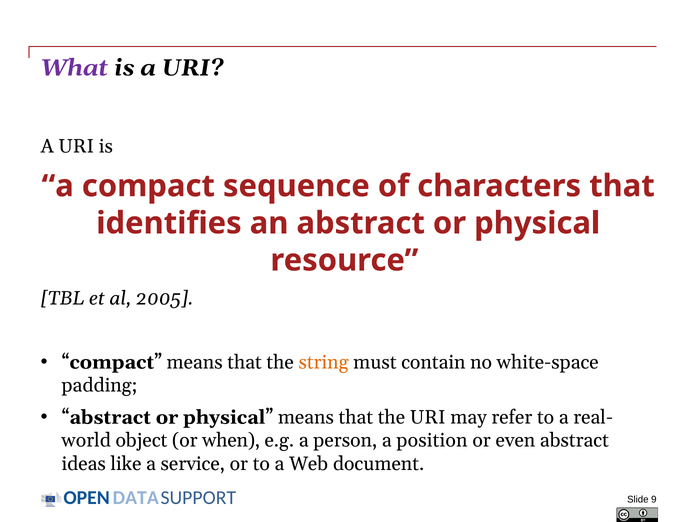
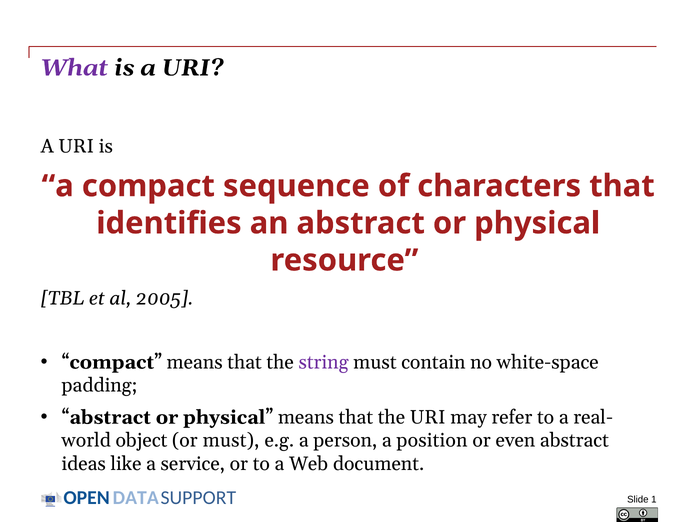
string colour: orange -> purple
or when: when -> must
9: 9 -> 1
